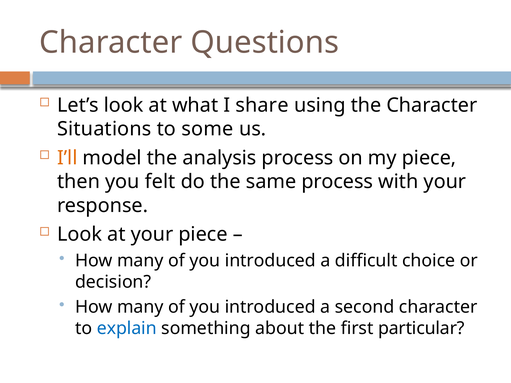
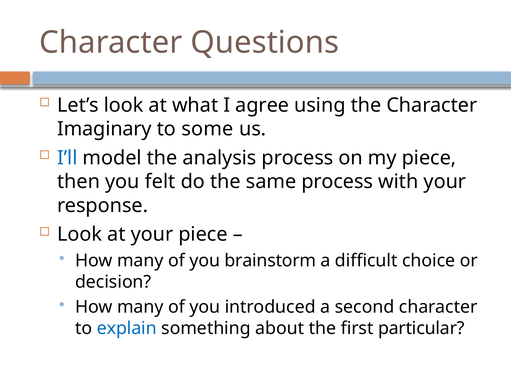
share: share -> agree
Situations: Situations -> Imaginary
I’ll colour: orange -> blue
introduced at (270, 261): introduced -> brainstorm
